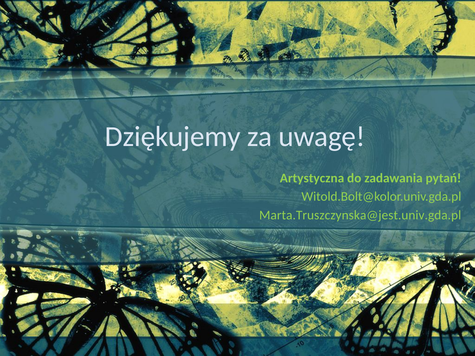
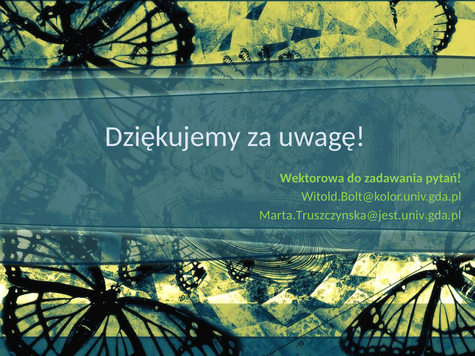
Artystyczna: Artystyczna -> Wektorowa
